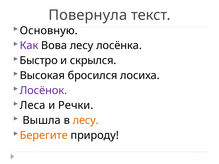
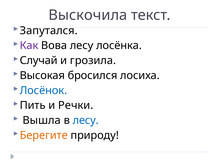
Повернула: Повернула -> Выскочила
Основную: Основную -> Запутался
Быстро: Быстро -> Случай
скрылся: скрылся -> грозила
Лосёнок colour: purple -> blue
Леса: Леса -> Пить
лесу at (86, 120) colour: orange -> blue
